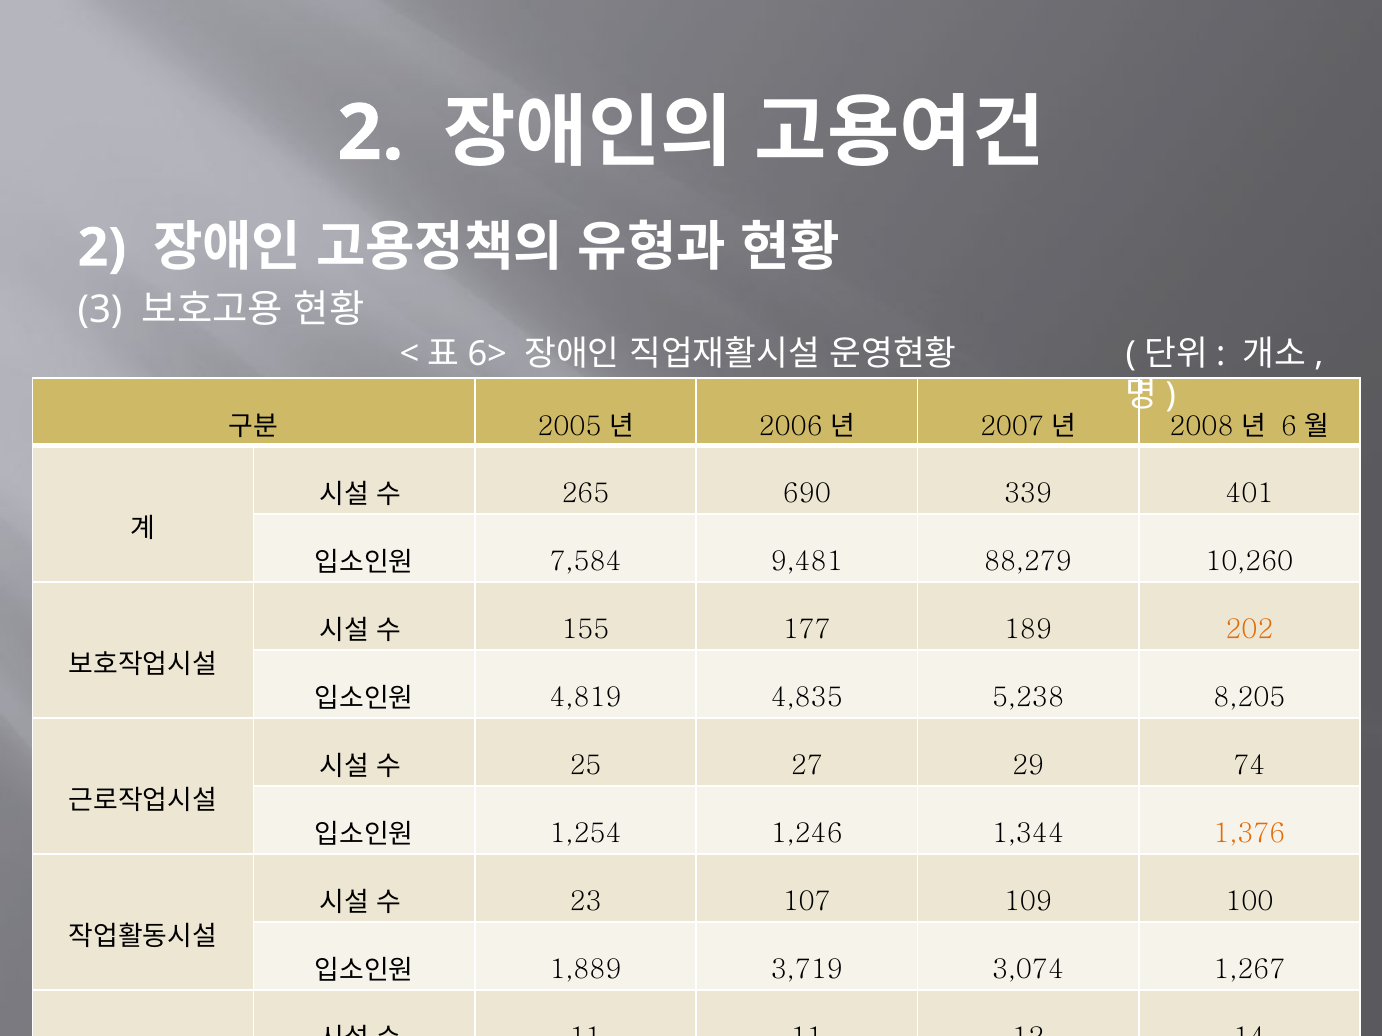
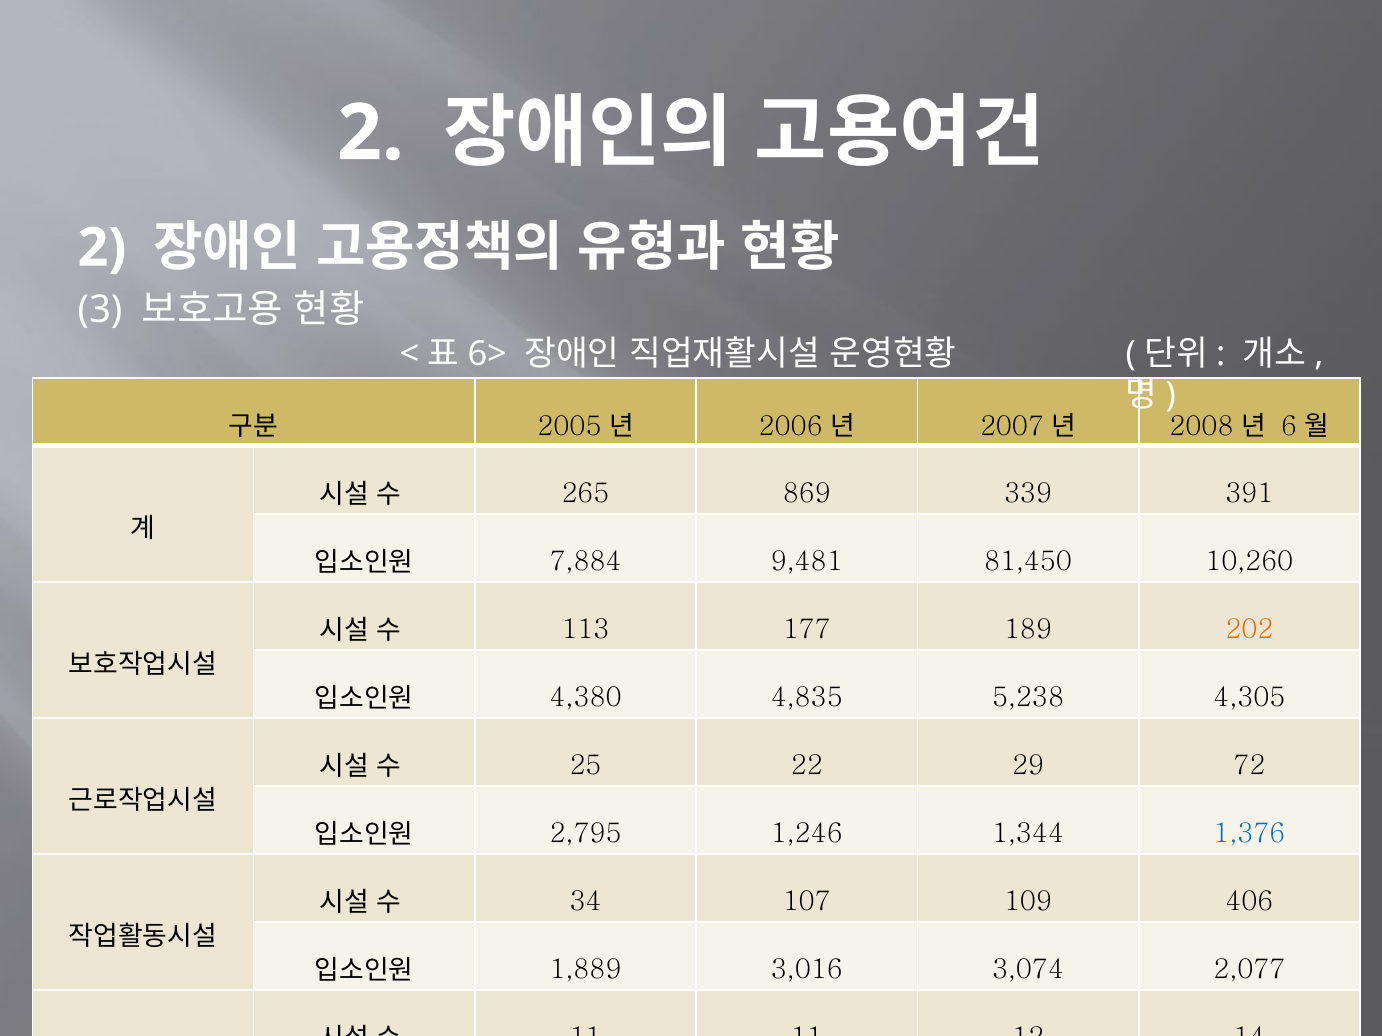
690: 690 -> 869
401: 401 -> 391
7,584: 7,584 -> 7,884
88,279: 88,279 -> 81,450
155: 155 -> 113
4,819: 4,819 -> 4,380
8,205: 8,205 -> 4,305
27: 27 -> 22
74: 74 -> 72
1,254: 1,254 -> 2,795
1,376 colour: orange -> blue
23: 23 -> 34
100: 100 -> 406
3,719: 3,719 -> 3,016
1,267: 1,267 -> 2,077
